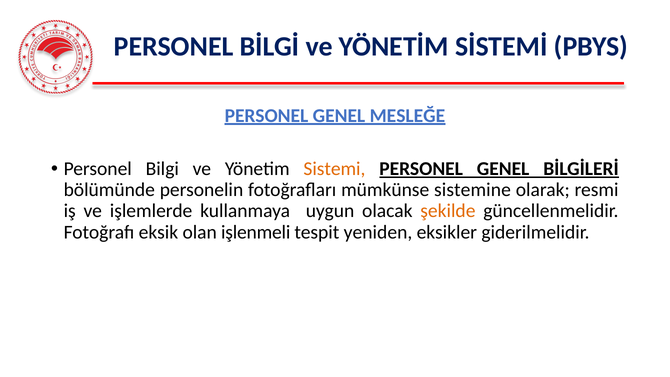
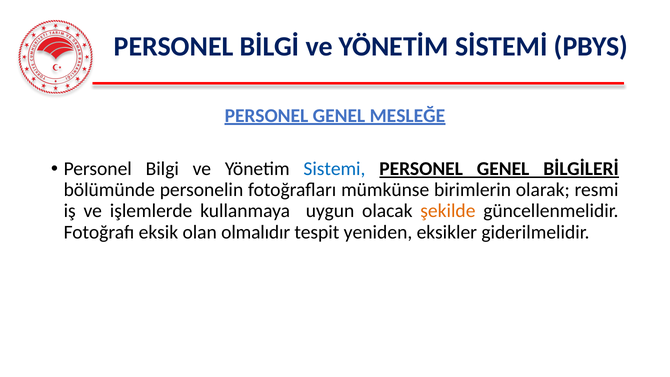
Sistemi colour: orange -> blue
sistemine: sistemine -> birimlerin
işlenmeli: işlenmeli -> olmalıdır
